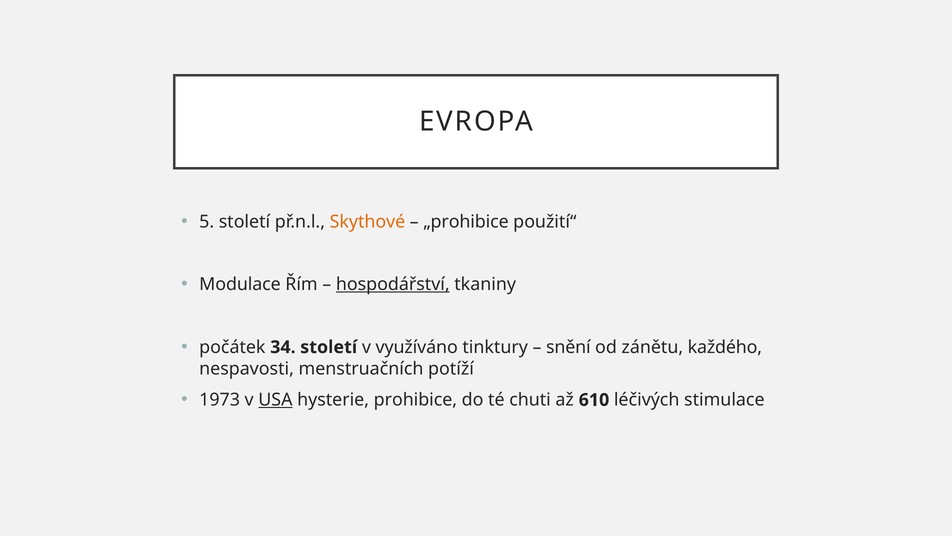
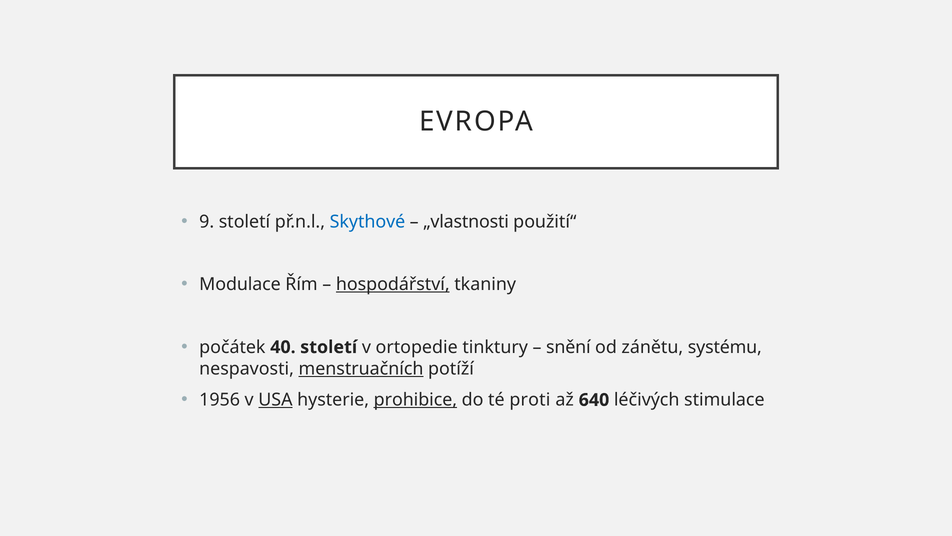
5: 5 -> 9
Skythové colour: orange -> blue
„prohibice: „prohibice -> „vlastnosti
34: 34 -> 40
využíváno: využíváno -> ortopedie
každého: každého -> systému
menstruačních underline: none -> present
1973: 1973 -> 1956
prohibice underline: none -> present
chuti: chuti -> proti
610: 610 -> 640
